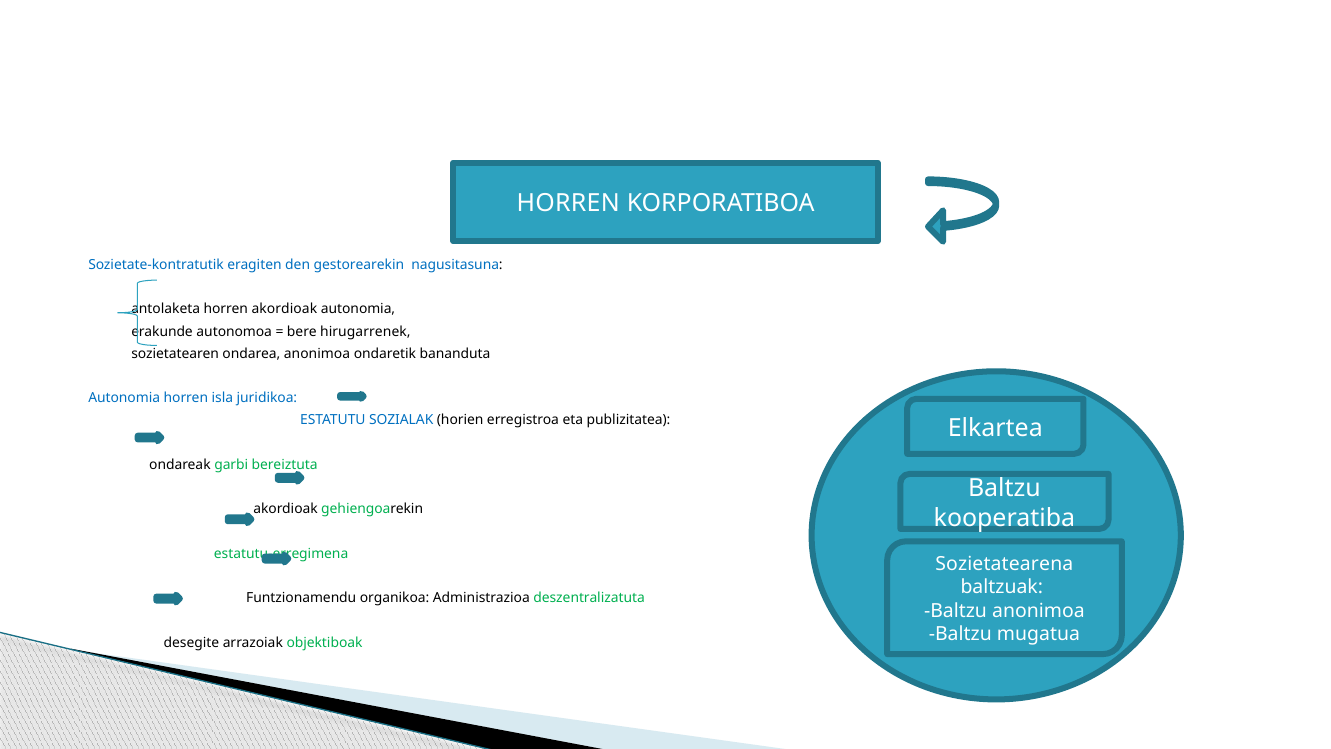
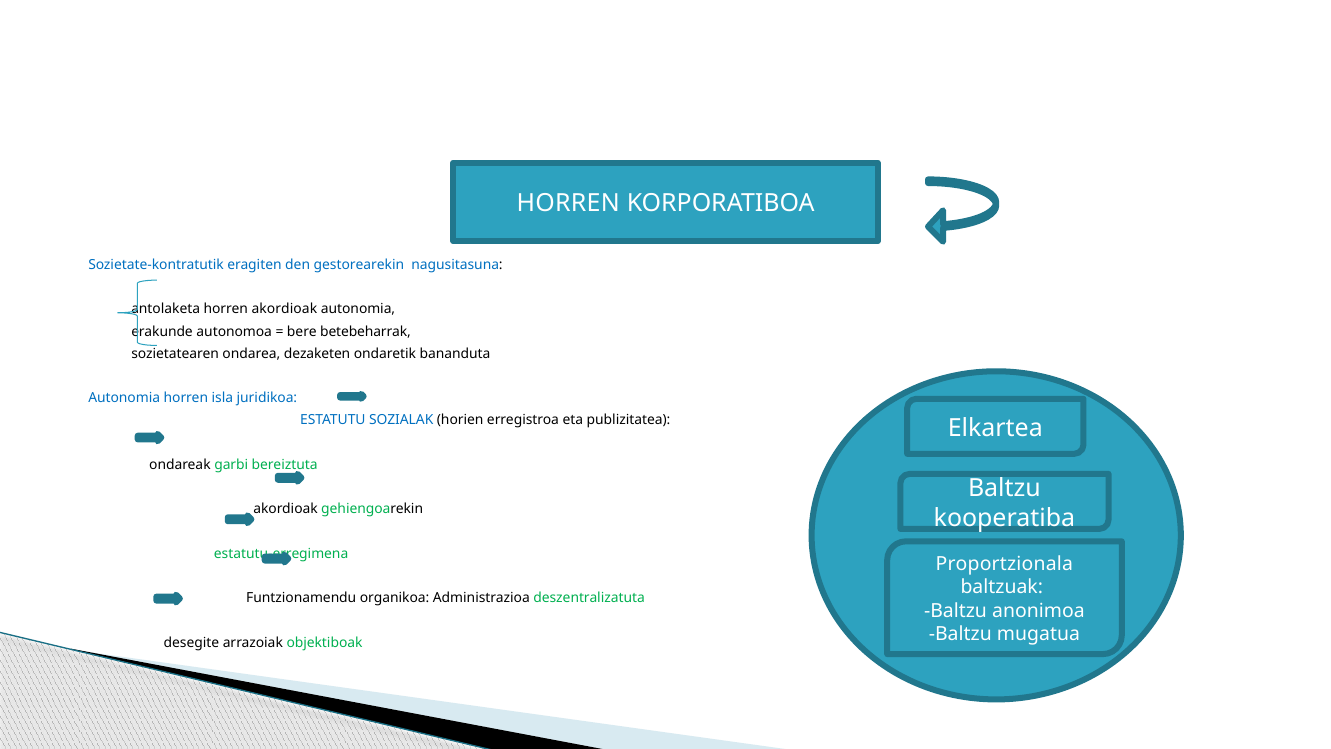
hirugarrenek: hirugarrenek -> betebeharrak
ondarea anonimoa: anonimoa -> dezaketen
Sozietatearena: Sozietatearena -> Proportzionala
